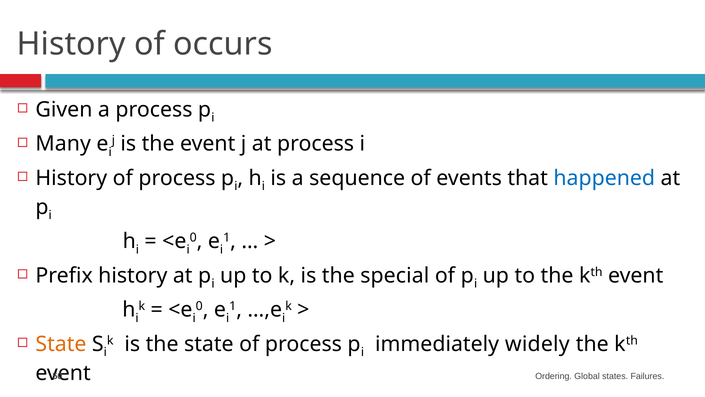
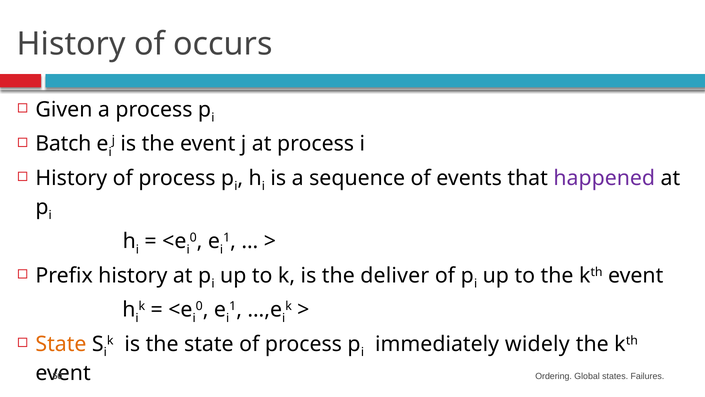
Many: Many -> Batch
happened colour: blue -> purple
special: special -> deliver
